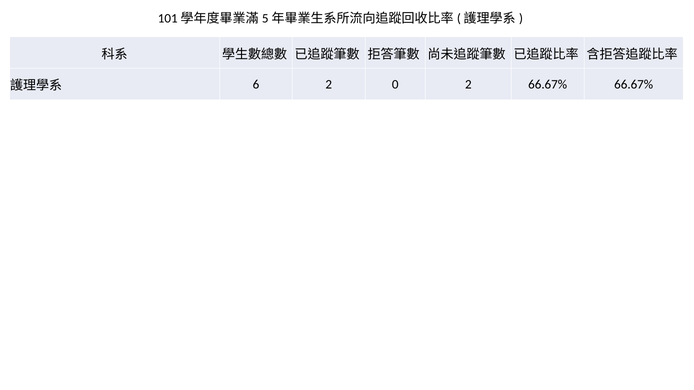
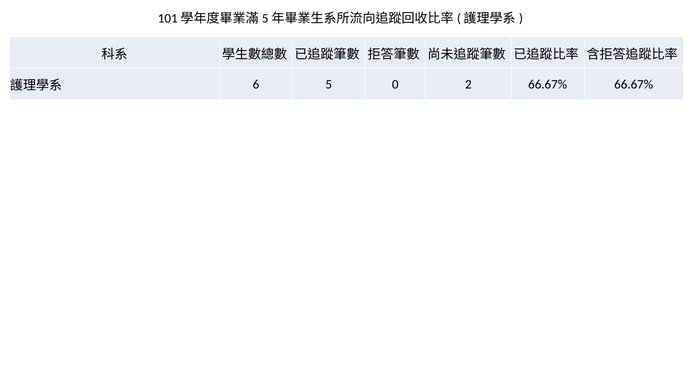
6 2: 2 -> 5
